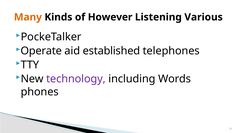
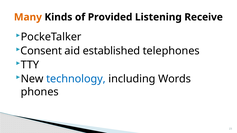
However: However -> Provided
Various: Various -> Receive
Operate: Operate -> Consent
technology colour: purple -> blue
